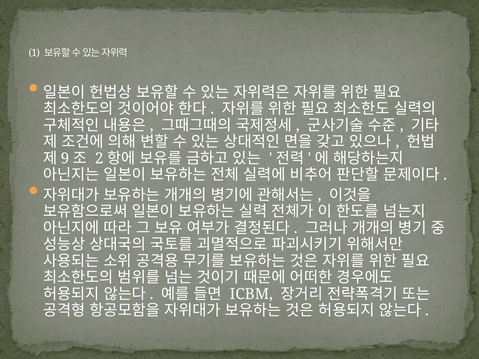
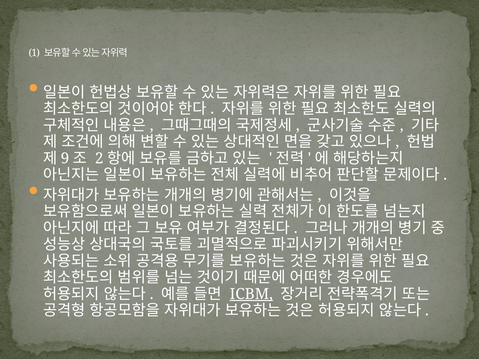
ICBM underline: none -> present
